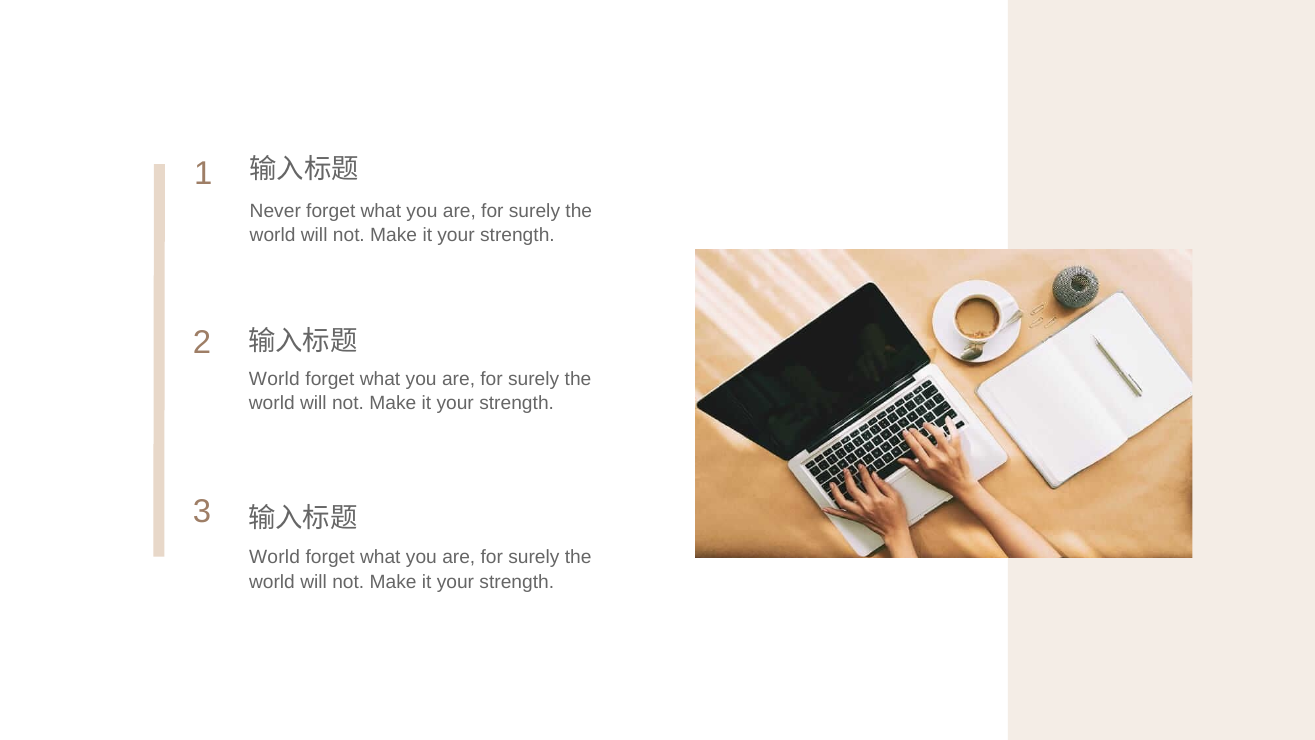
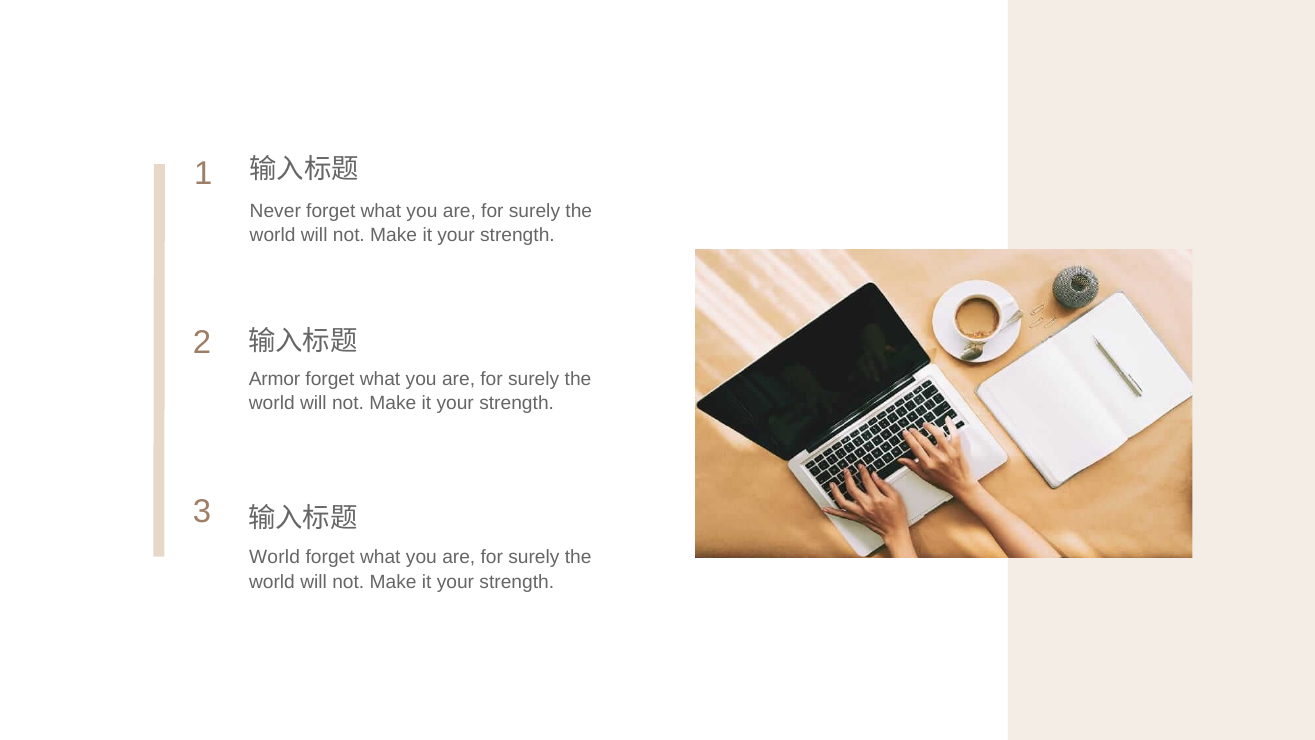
World at (274, 379): World -> Armor
